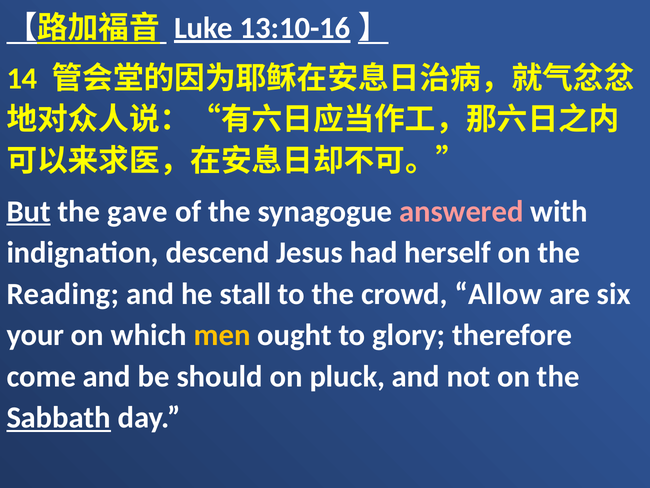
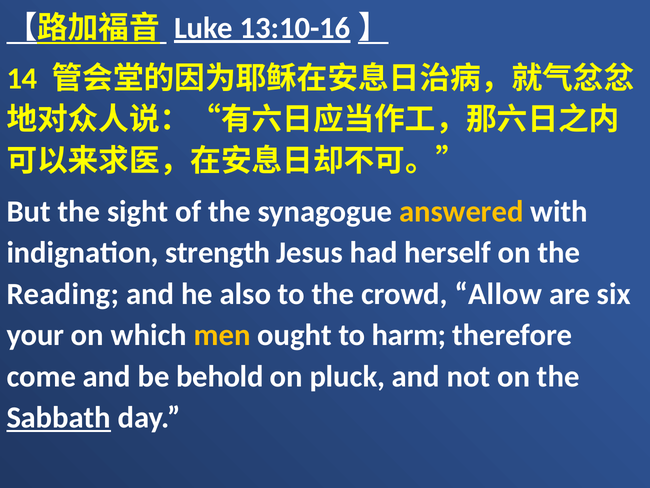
But underline: present -> none
gave: gave -> sight
answered colour: pink -> yellow
descend: descend -> strength
stall: stall -> also
glory: glory -> harm
should: should -> behold
